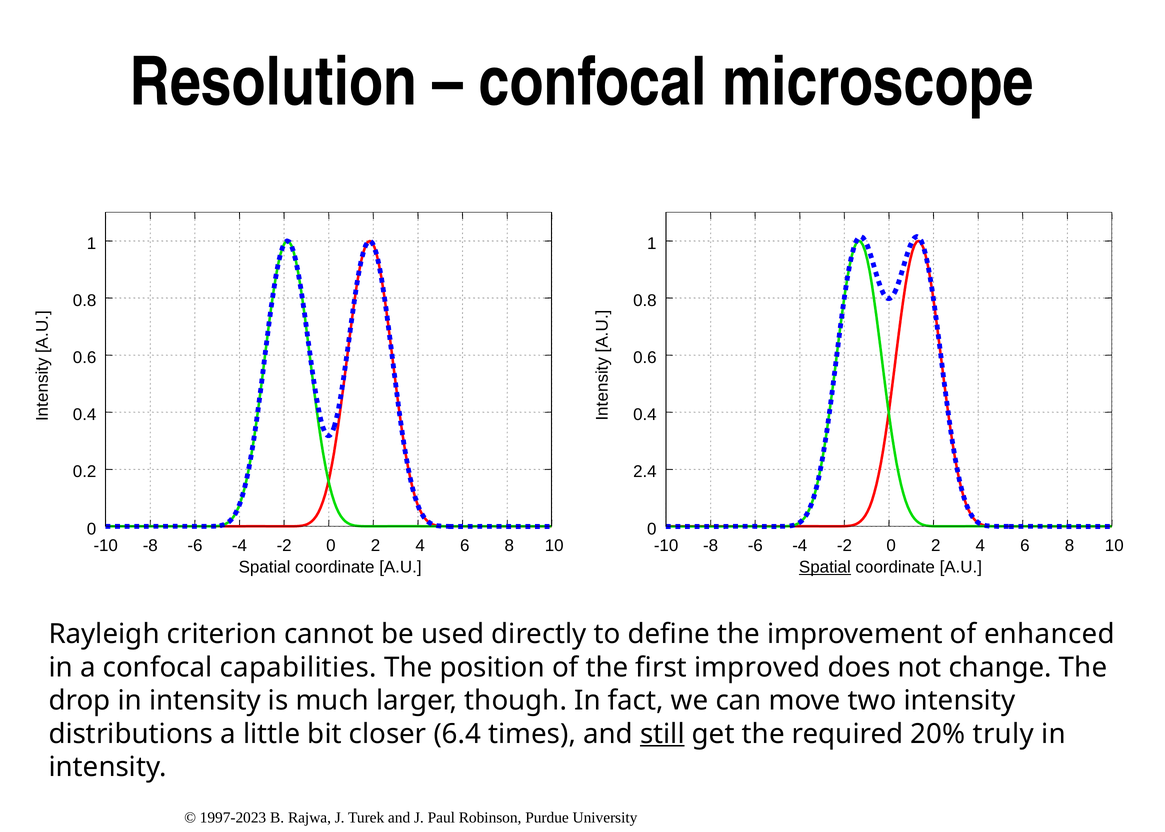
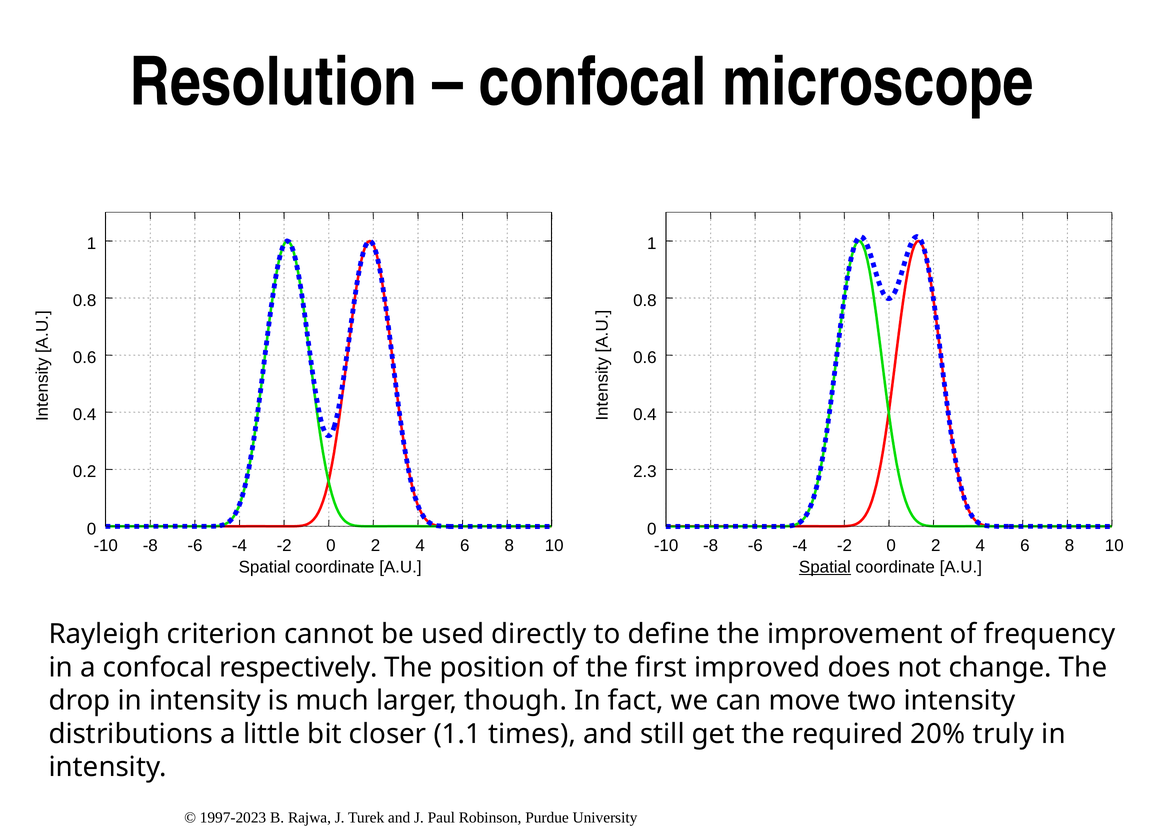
2.4: 2.4 -> 2.3
enhanced: enhanced -> frequency
capabilities: capabilities -> respectively
6.4: 6.4 -> 1.1
still underline: present -> none
